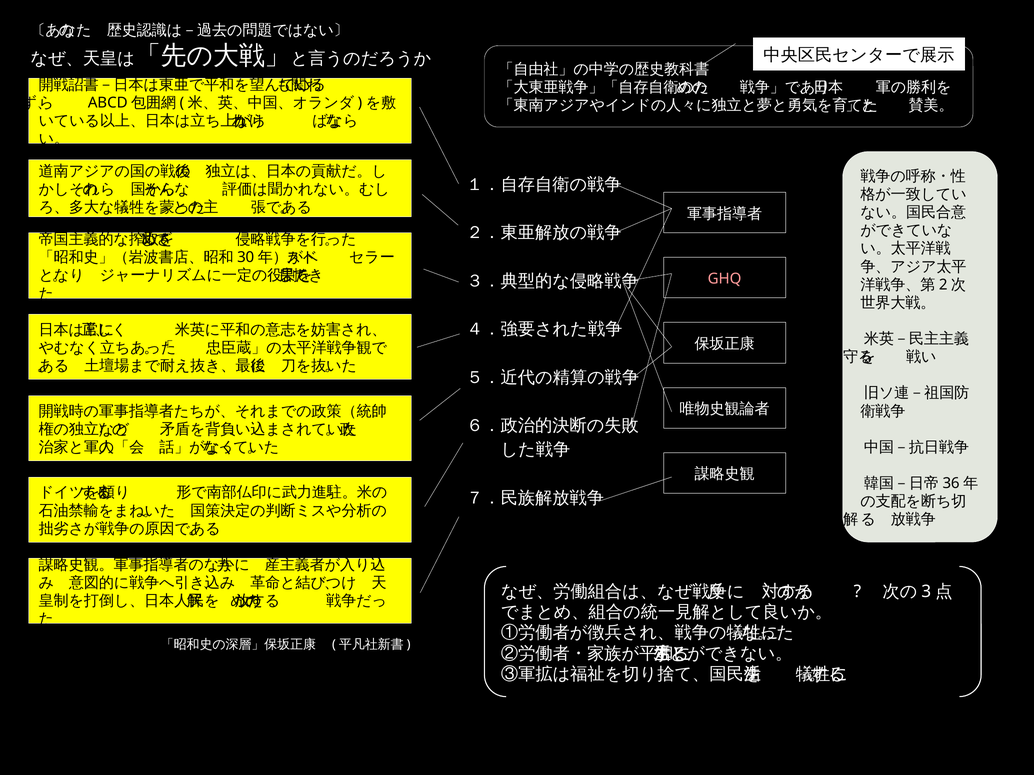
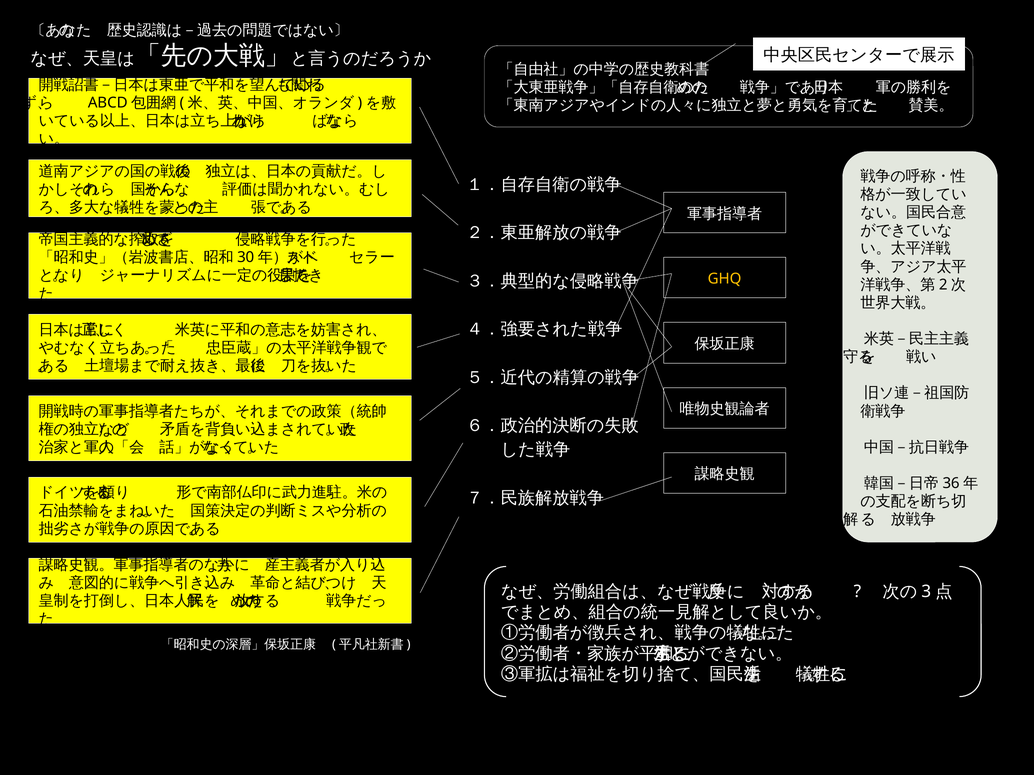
GHQ colour: pink -> yellow
